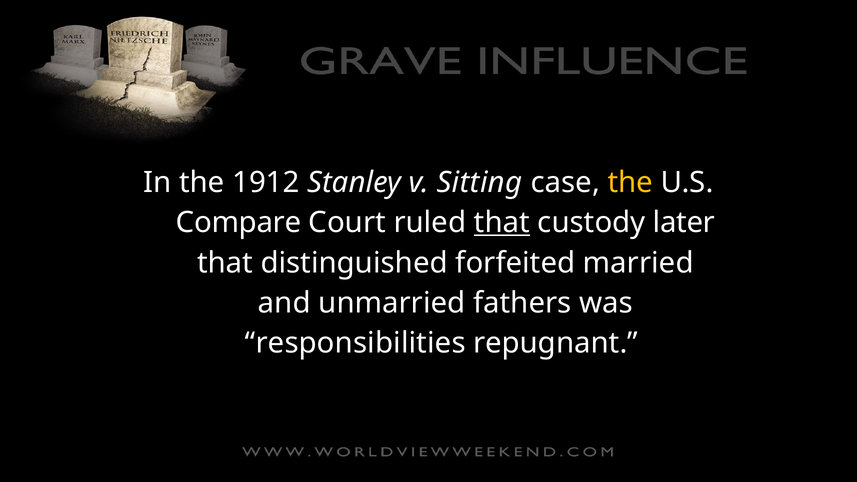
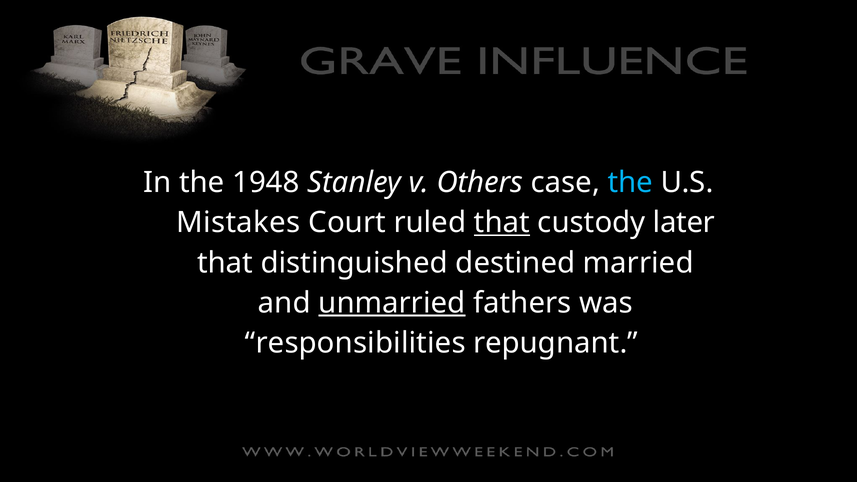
1912: 1912 -> 1948
Sitting: Sitting -> Others
the at (630, 183) colour: yellow -> light blue
Compare: Compare -> Mistakes
forfeited: forfeited -> destined
unmarried underline: none -> present
